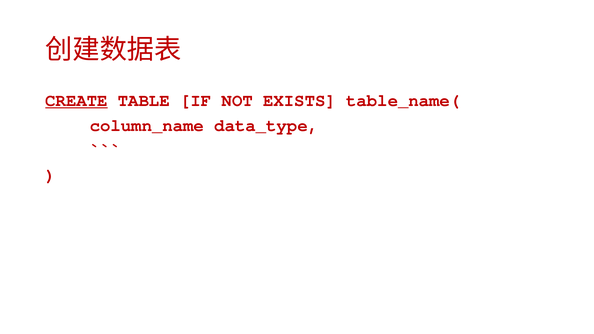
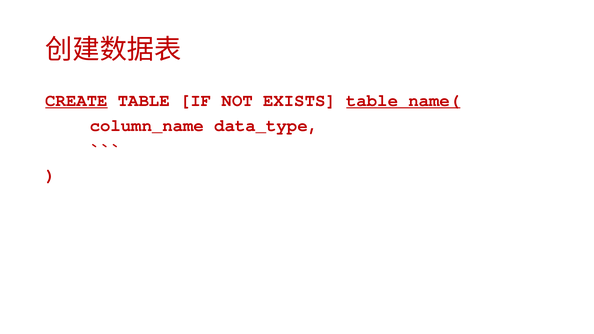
table_name( underline: none -> present
